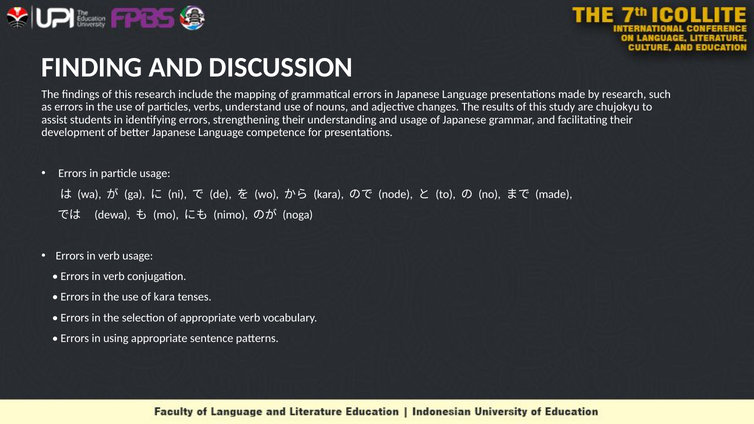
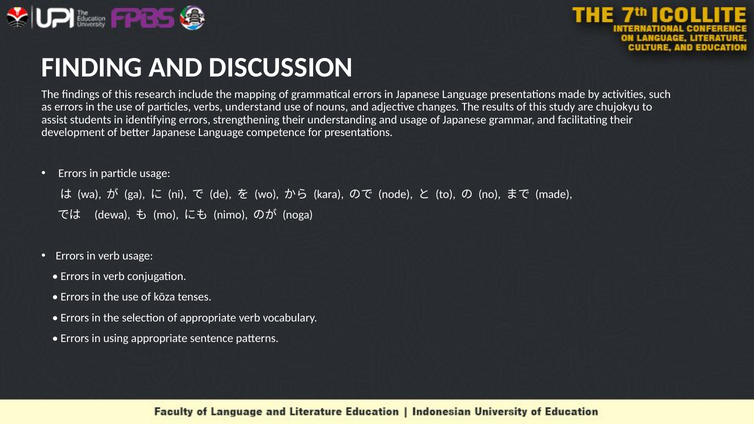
by research: research -> activities
of kara: kara -> kōza
